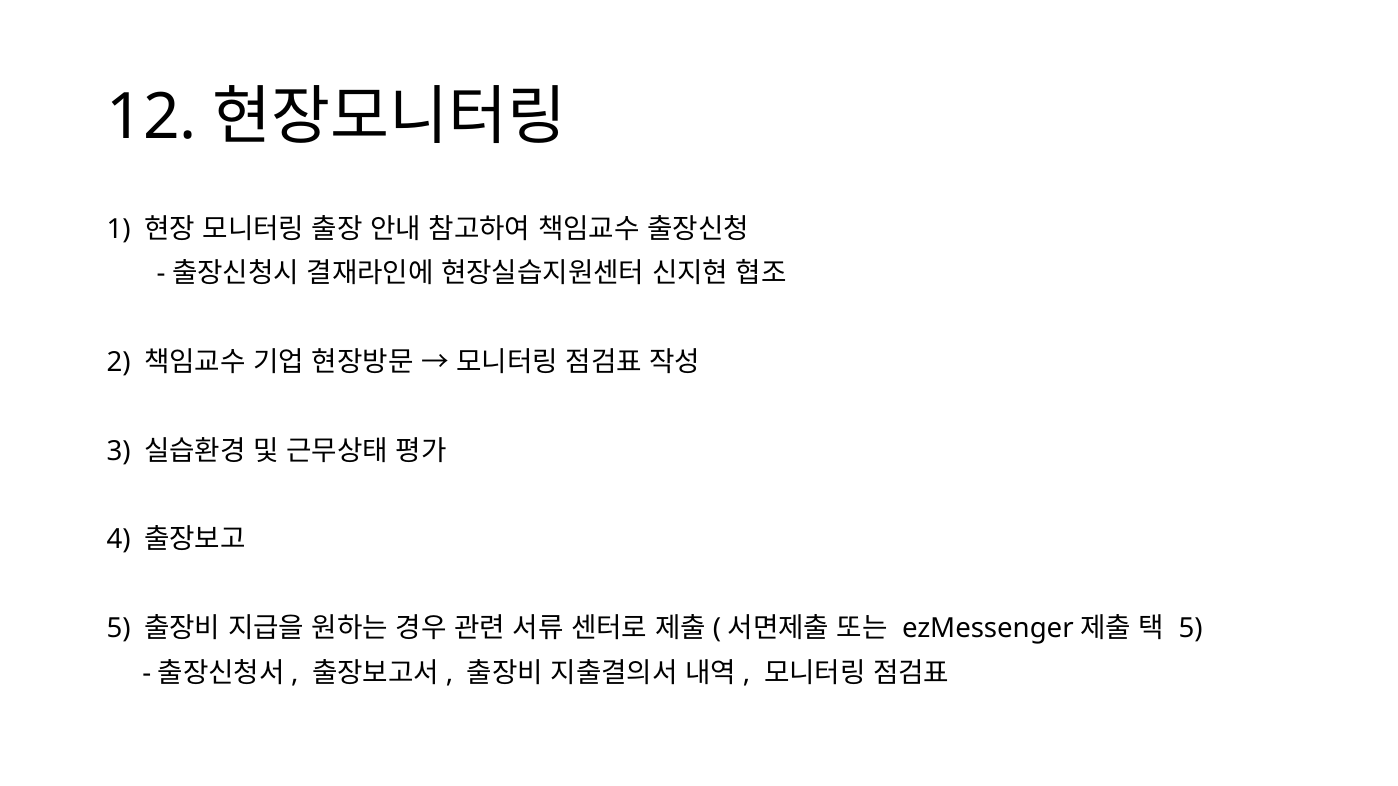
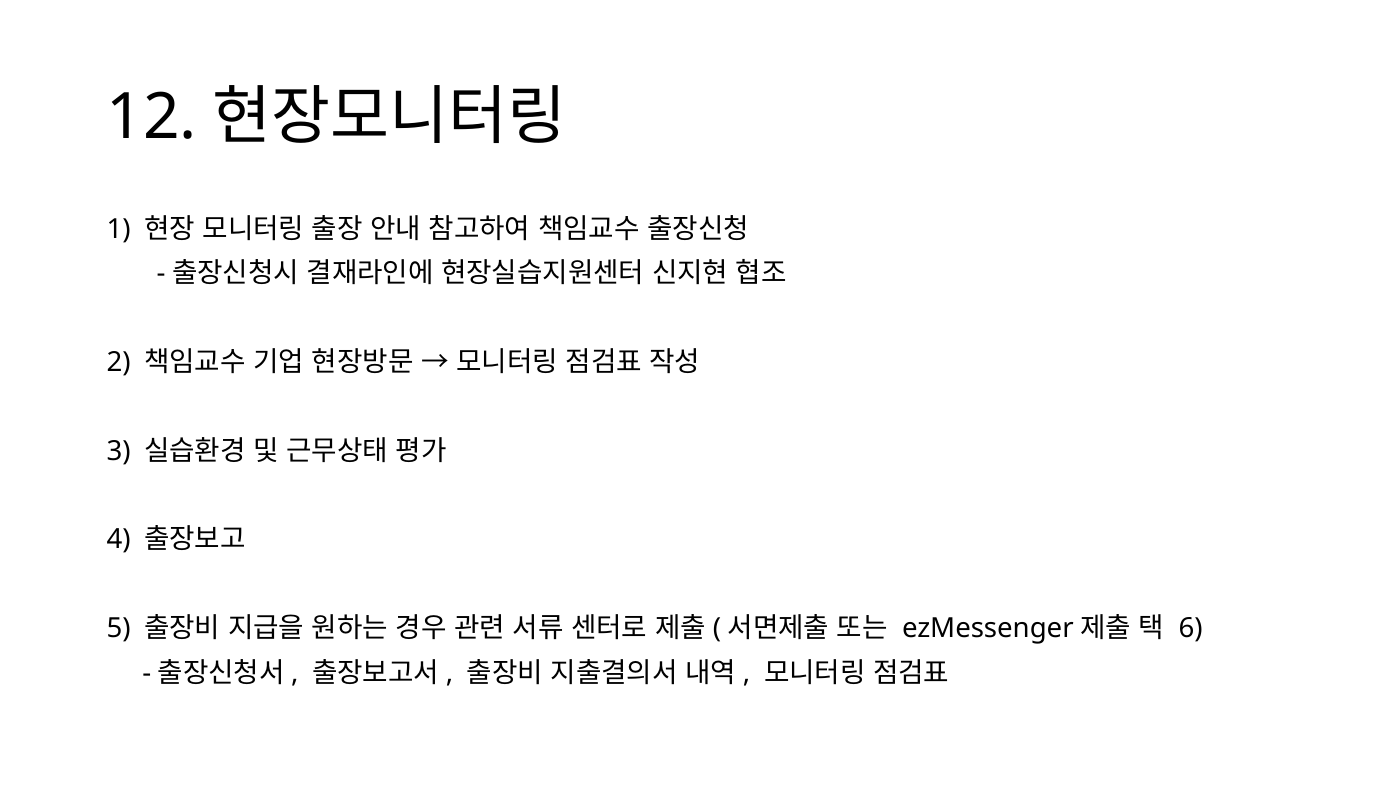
5 at (1191, 629): 5 -> 6
